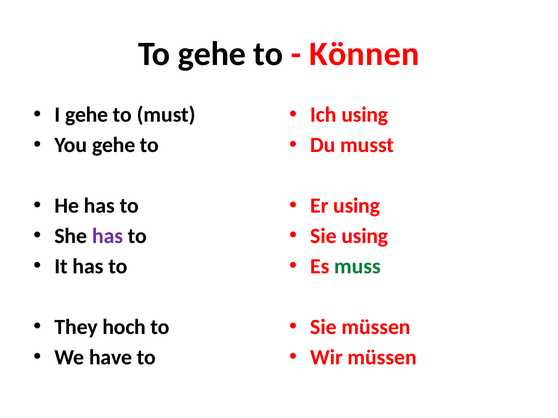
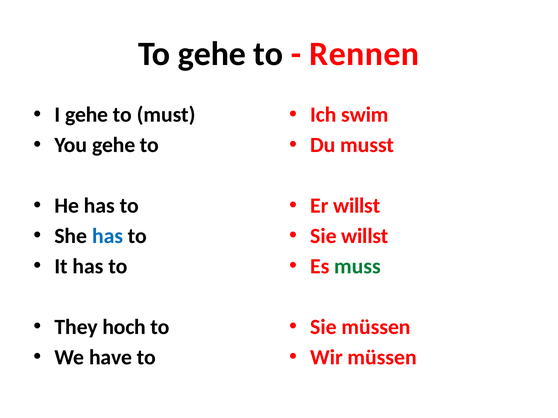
Können: Können -> Rennen
Ich using: using -> swim
Er using: using -> willst
has at (108, 236) colour: purple -> blue
Sie using: using -> willst
